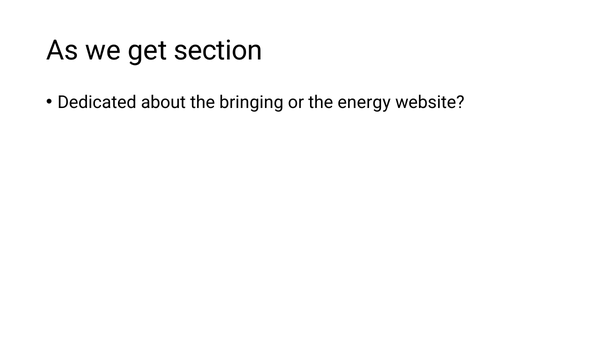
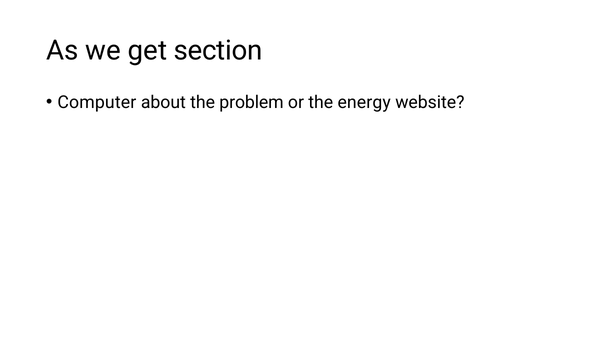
Dedicated: Dedicated -> Computer
bringing: bringing -> problem
